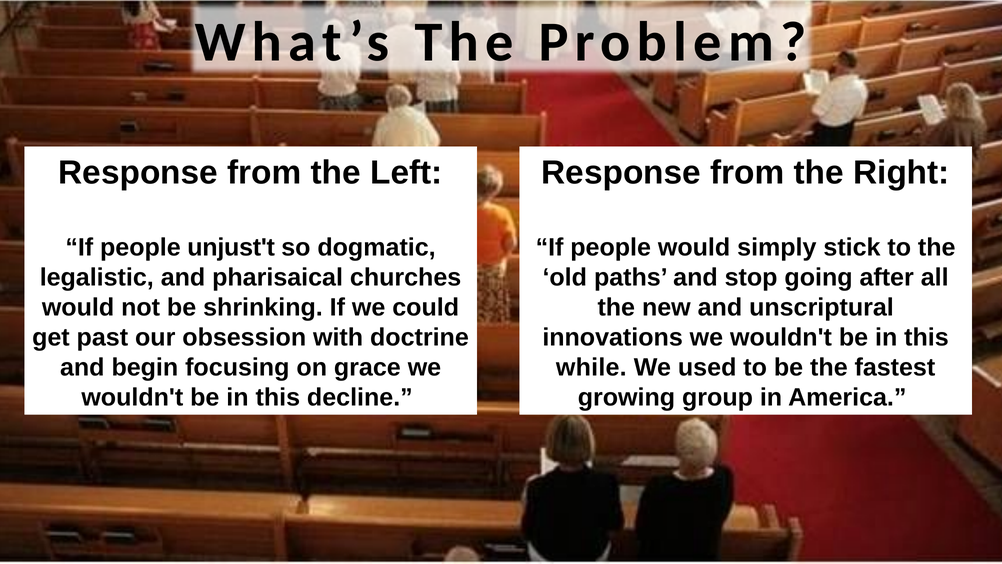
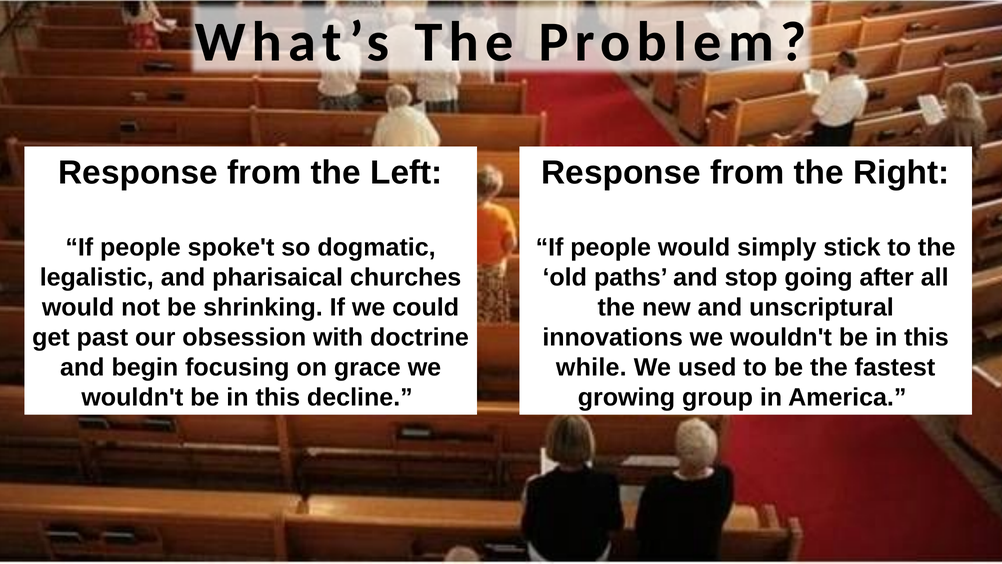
unjust't: unjust't -> spoke't
